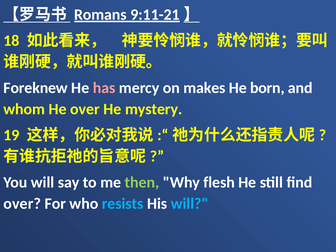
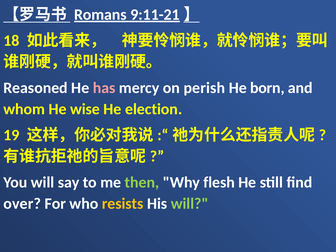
Foreknew: Foreknew -> Reasoned
makes: makes -> perish
He over: over -> wise
mystery: mystery -> election
resists colour: light blue -> yellow
will at (190, 204) colour: light blue -> light green
